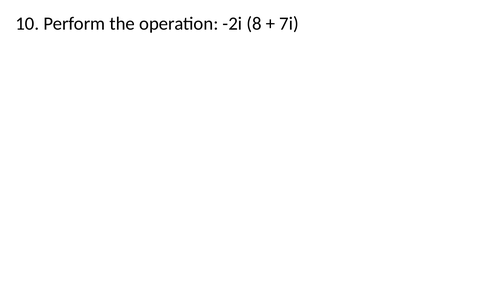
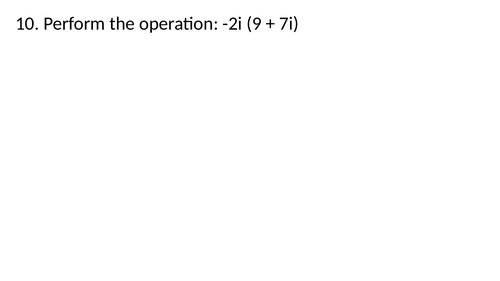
8: 8 -> 9
